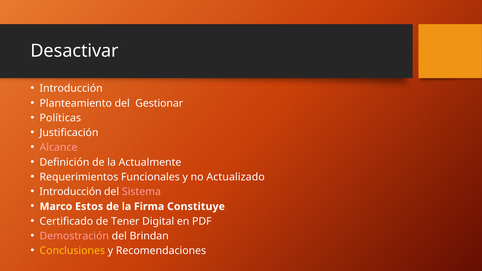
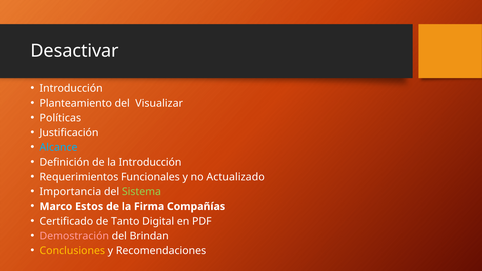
Gestionar: Gestionar -> Visualizar
Alcance colour: pink -> light blue
la Actualmente: Actualmente -> Introducción
Introducción at (70, 192): Introducción -> Importancia
Sistema colour: pink -> light green
Constituye: Constituye -> Compañías
Tener: Tener -> Tanto
